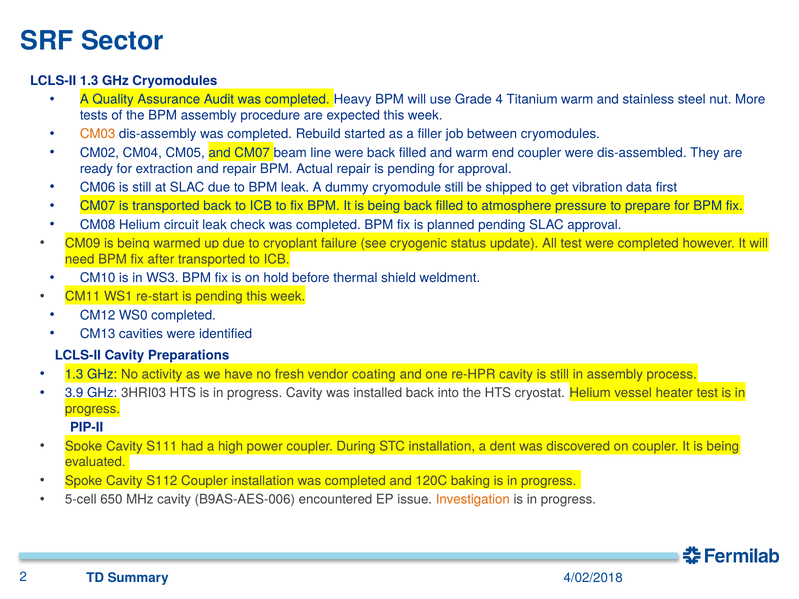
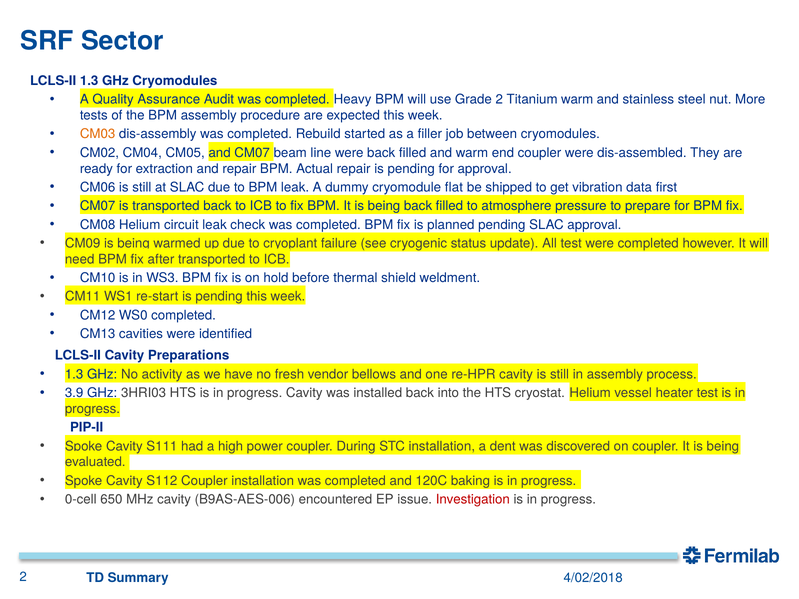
Grade 4: 4 -> 2
cryomodule still: still -> flat
coating: coating -> bellows
5-cell: 5-cell -> 0-cell
Investigation colour: orange -> red
